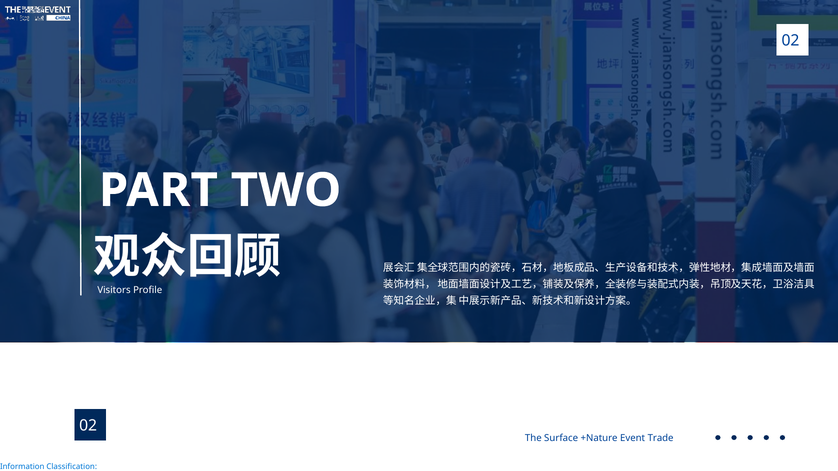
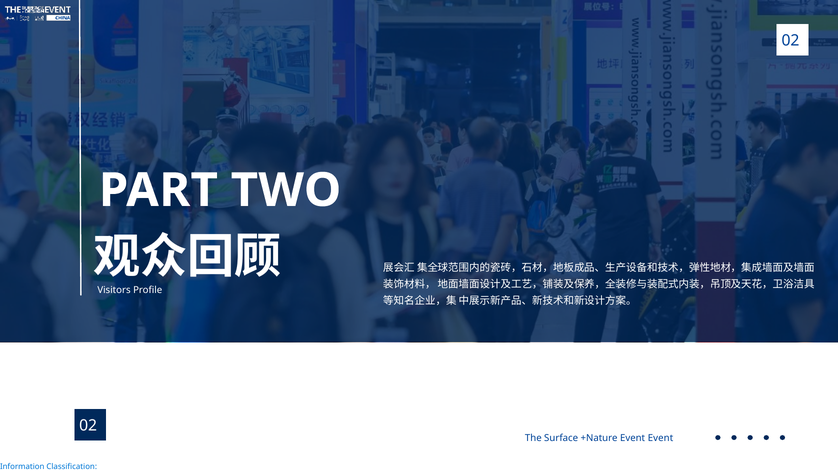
Event Trade: Trade -> Event
